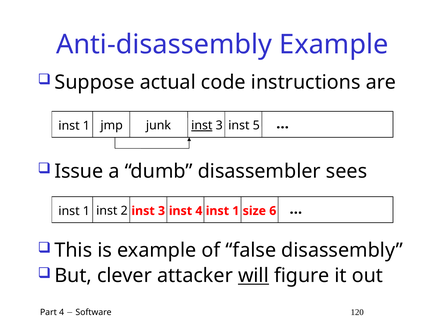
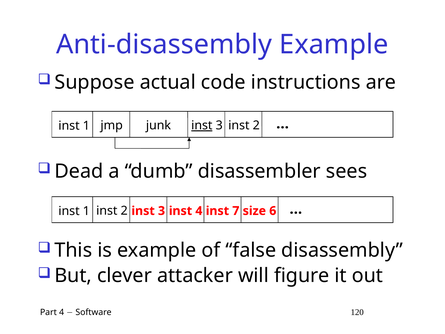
junk inst 5: 5 -> 2
Issue: Issue -> Dead
1 inst 1: 1 -> 7
will underline: present -> none
